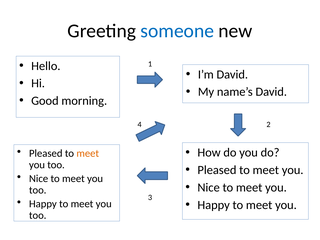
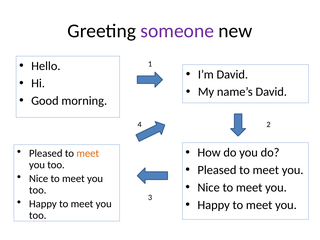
someone colour: blue -> purple
